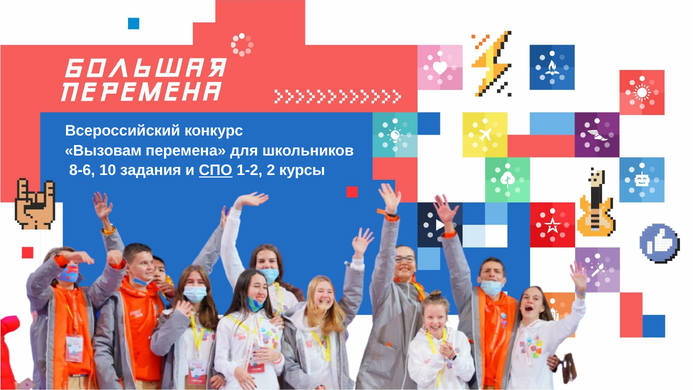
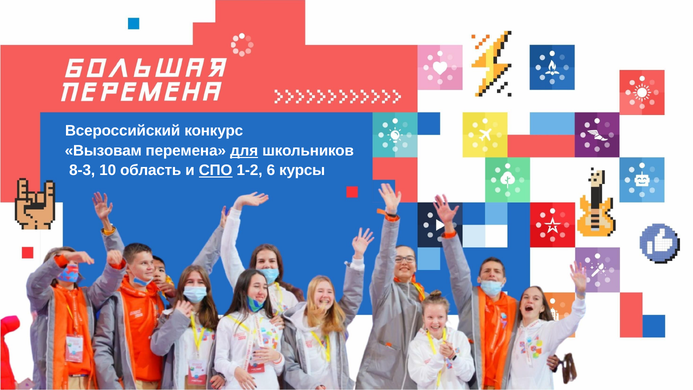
для underline: none -> present
8-6: 8-6 -> 8-3
задания: задания -> область
2: 2 -> 6
